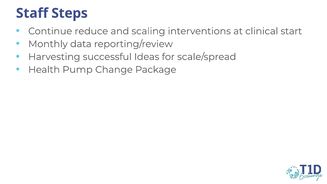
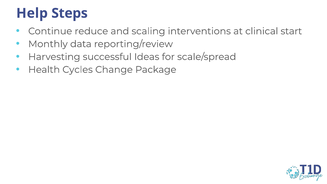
Staff: Staff -> Help
Pump: Pump -> Cycles
